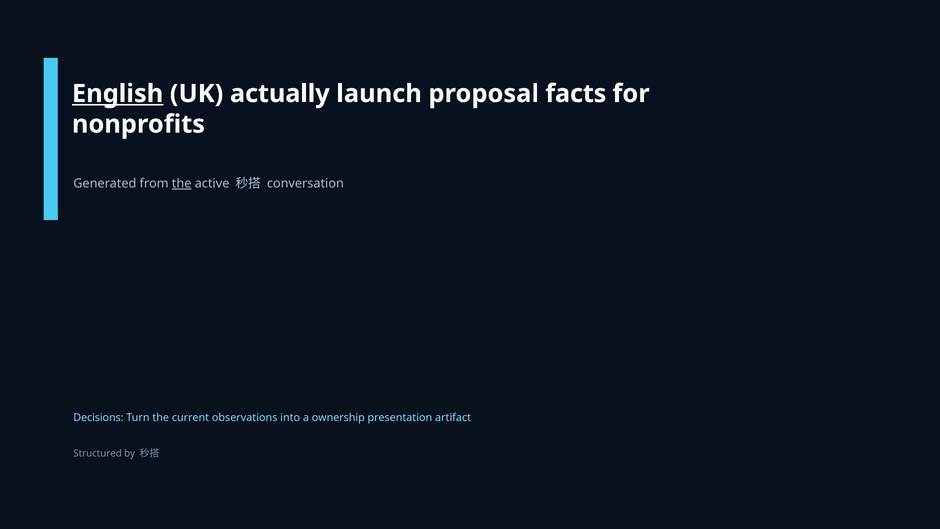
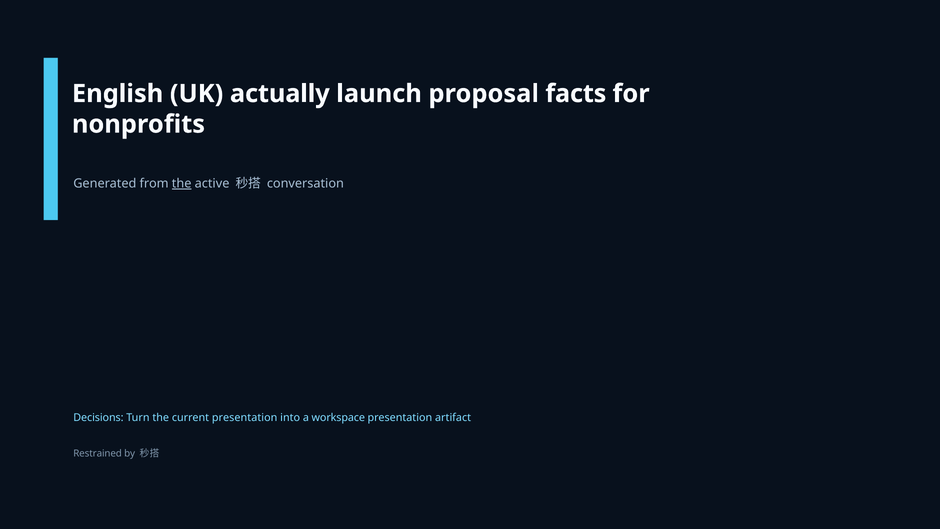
English underline: present -> none
current observations: observations -> presentation
ownership: ownership -> workspace
Structured: Structured -> Restrained
